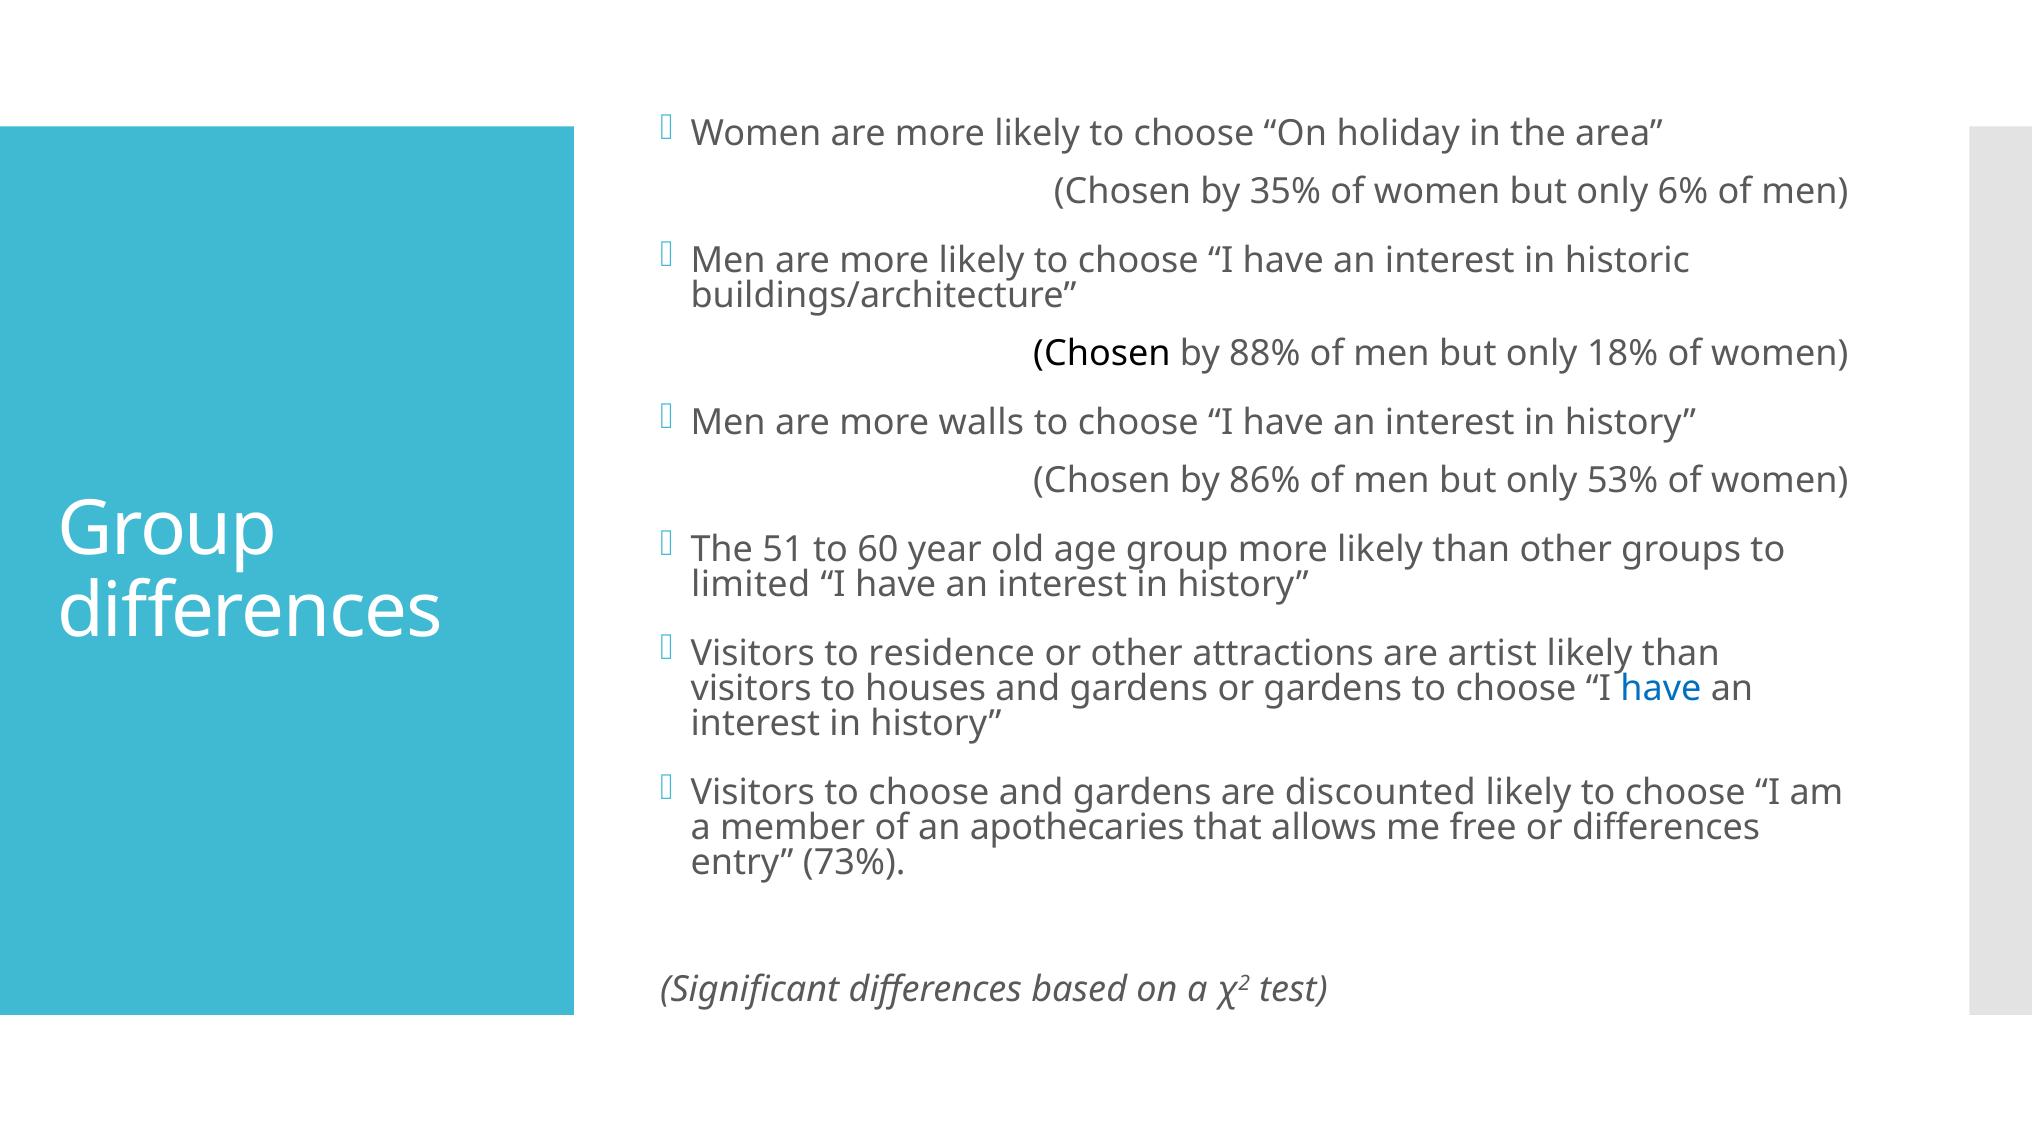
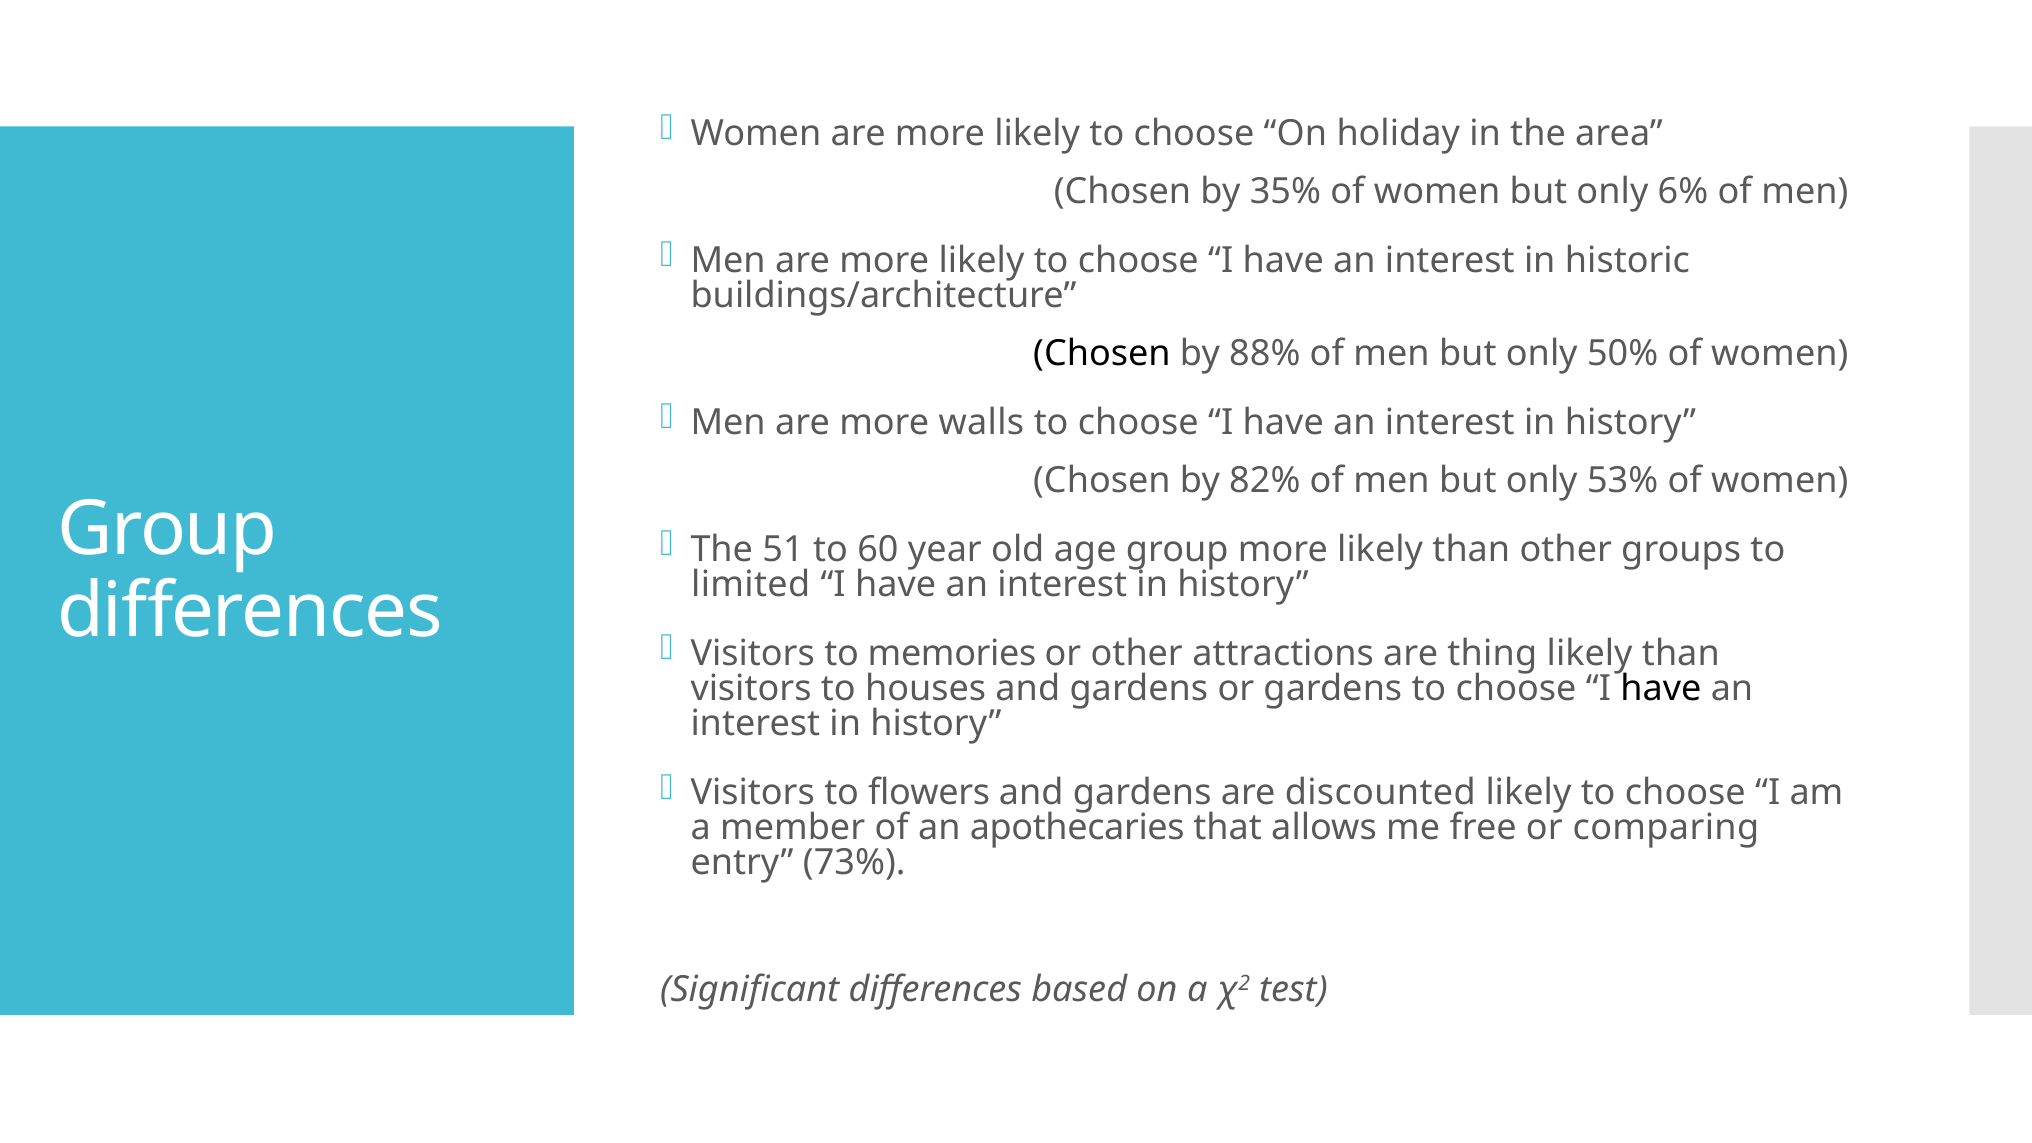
18%: 18% -> 50%
86%: 86% -> 82%
residence: residence -> memories
artist: artist -> thing
have at (1661, 689) colour: blue -> black
Visitors to choose: choose -> flowers
or differences: differences -> comparing
